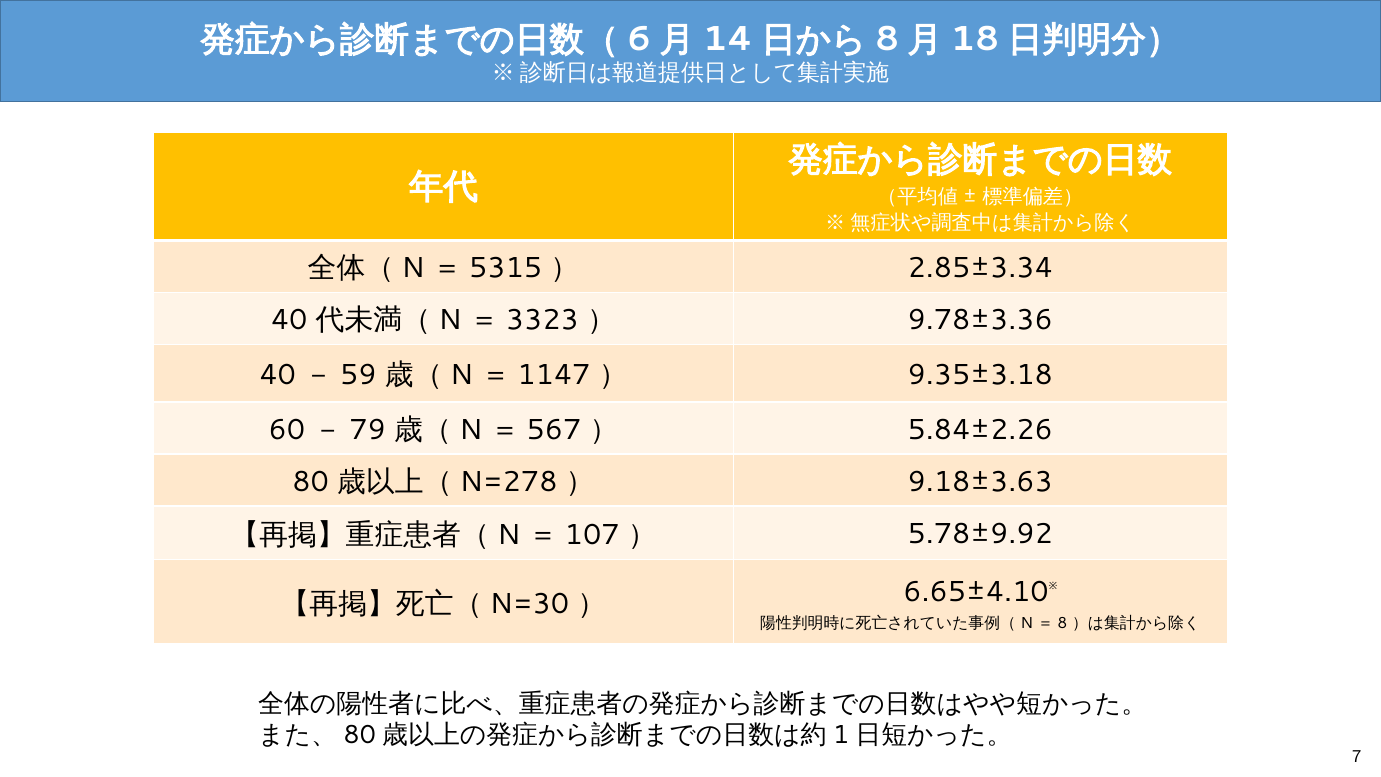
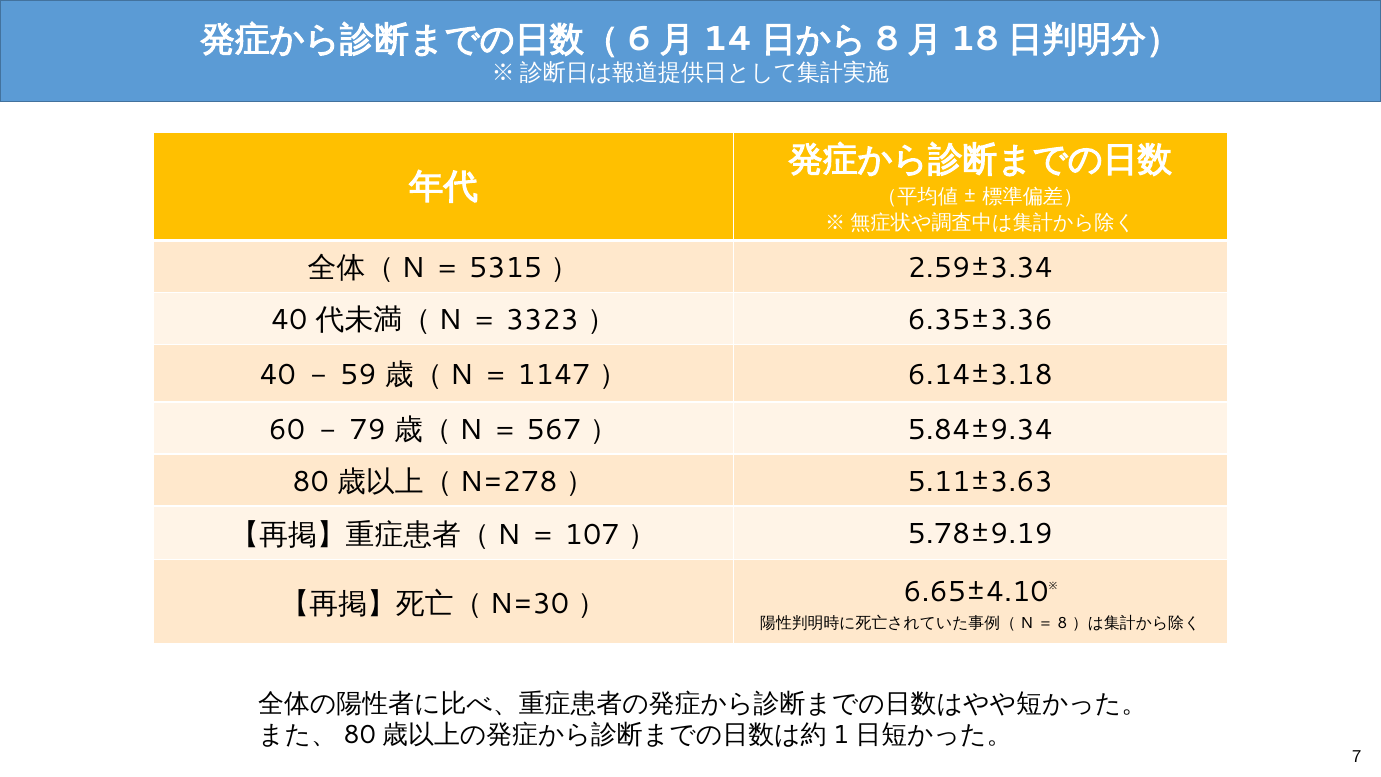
2.85±3.34: 2.85±3.34 -> 2.59±3.34
9.78±3.36: 9.78±3.36 -> 6.35±3.36
9.35±3.18: 9.35±3.18 -> 6.14±3.18
5.84±2.26: 5.84±2.26 -> 5.84±9.34
9.18±3.63: 9.18±3.63 -> 5.11±3.63
5.78±9.92: 5.78±9.92 -> 5.78±9.19
